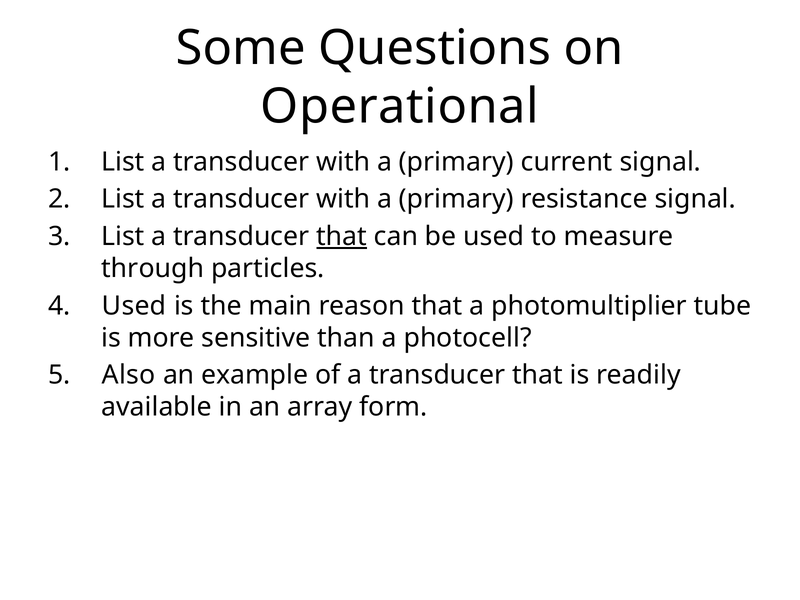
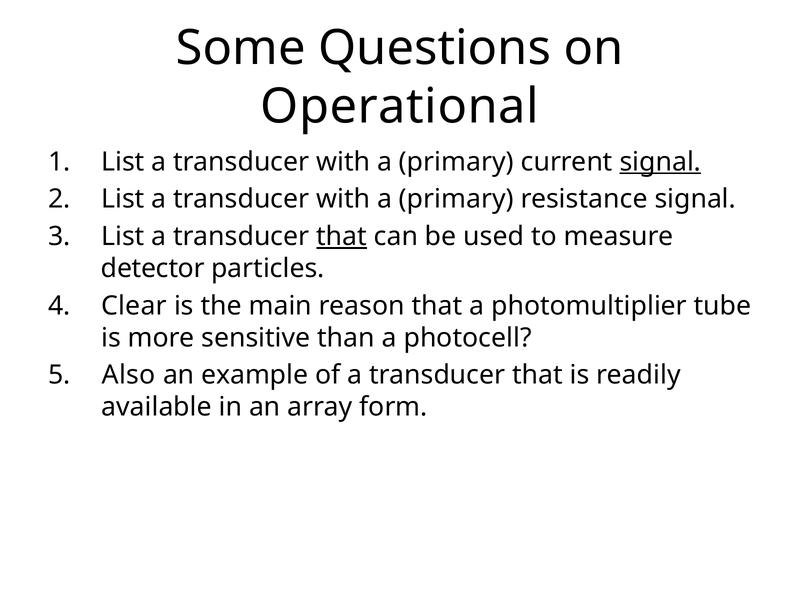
signal at (660, 162) underline: none -> present
through: through -> detector
Used at (134, 306): Used -> Clear
